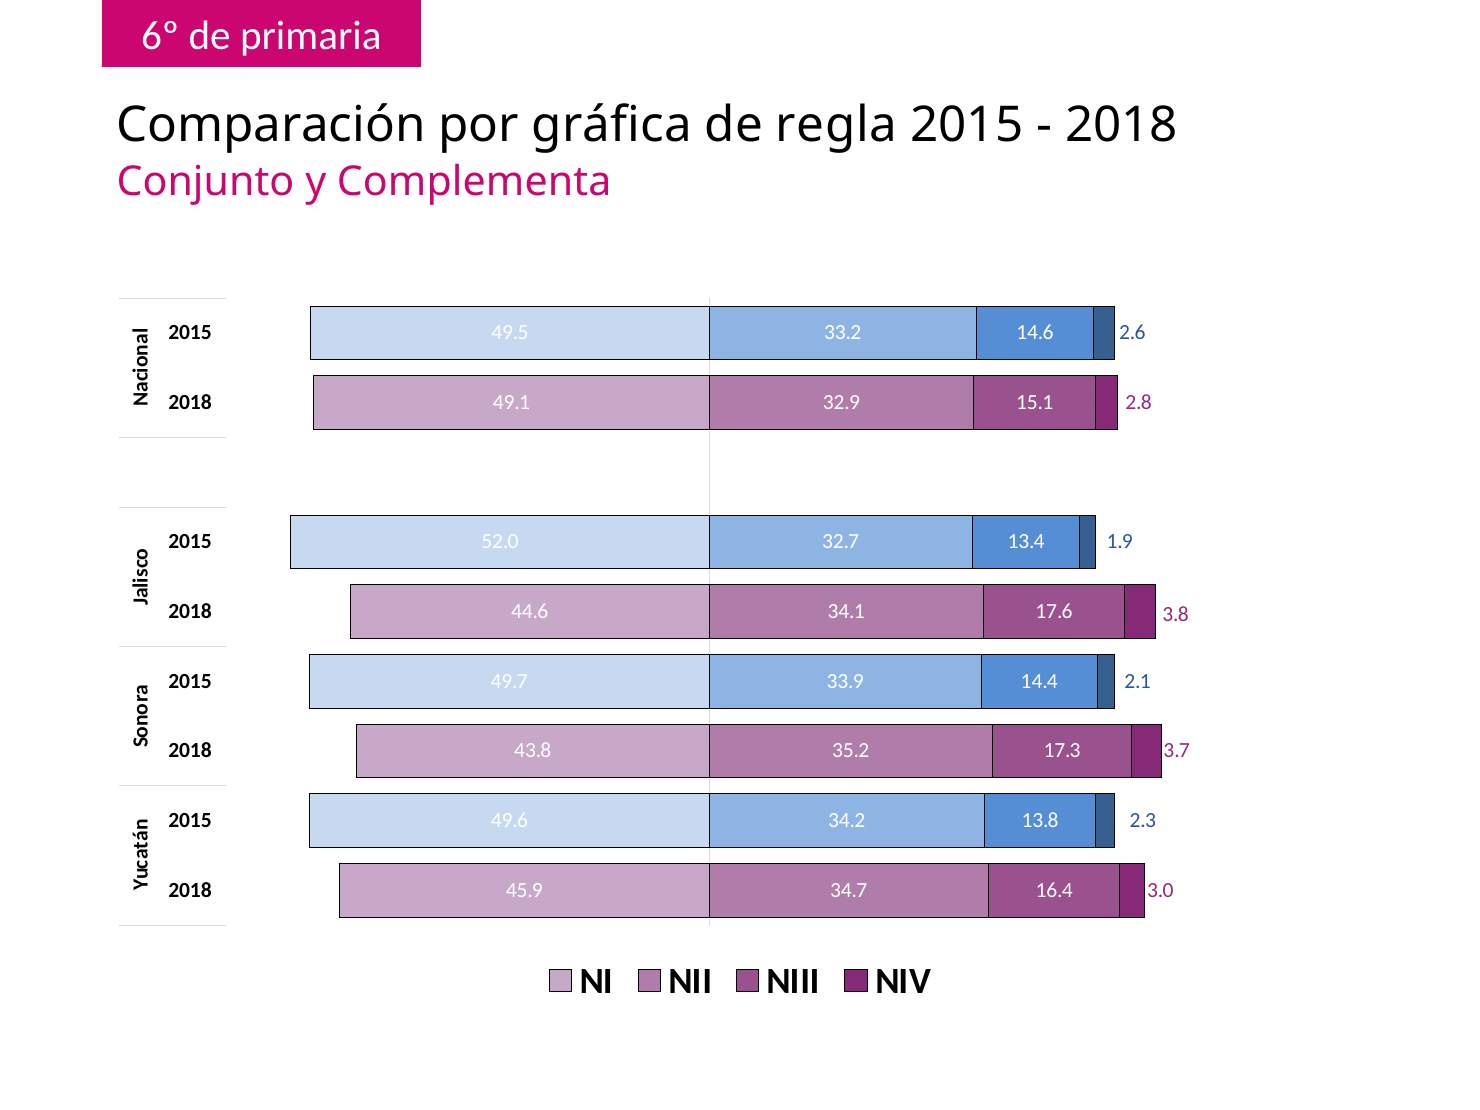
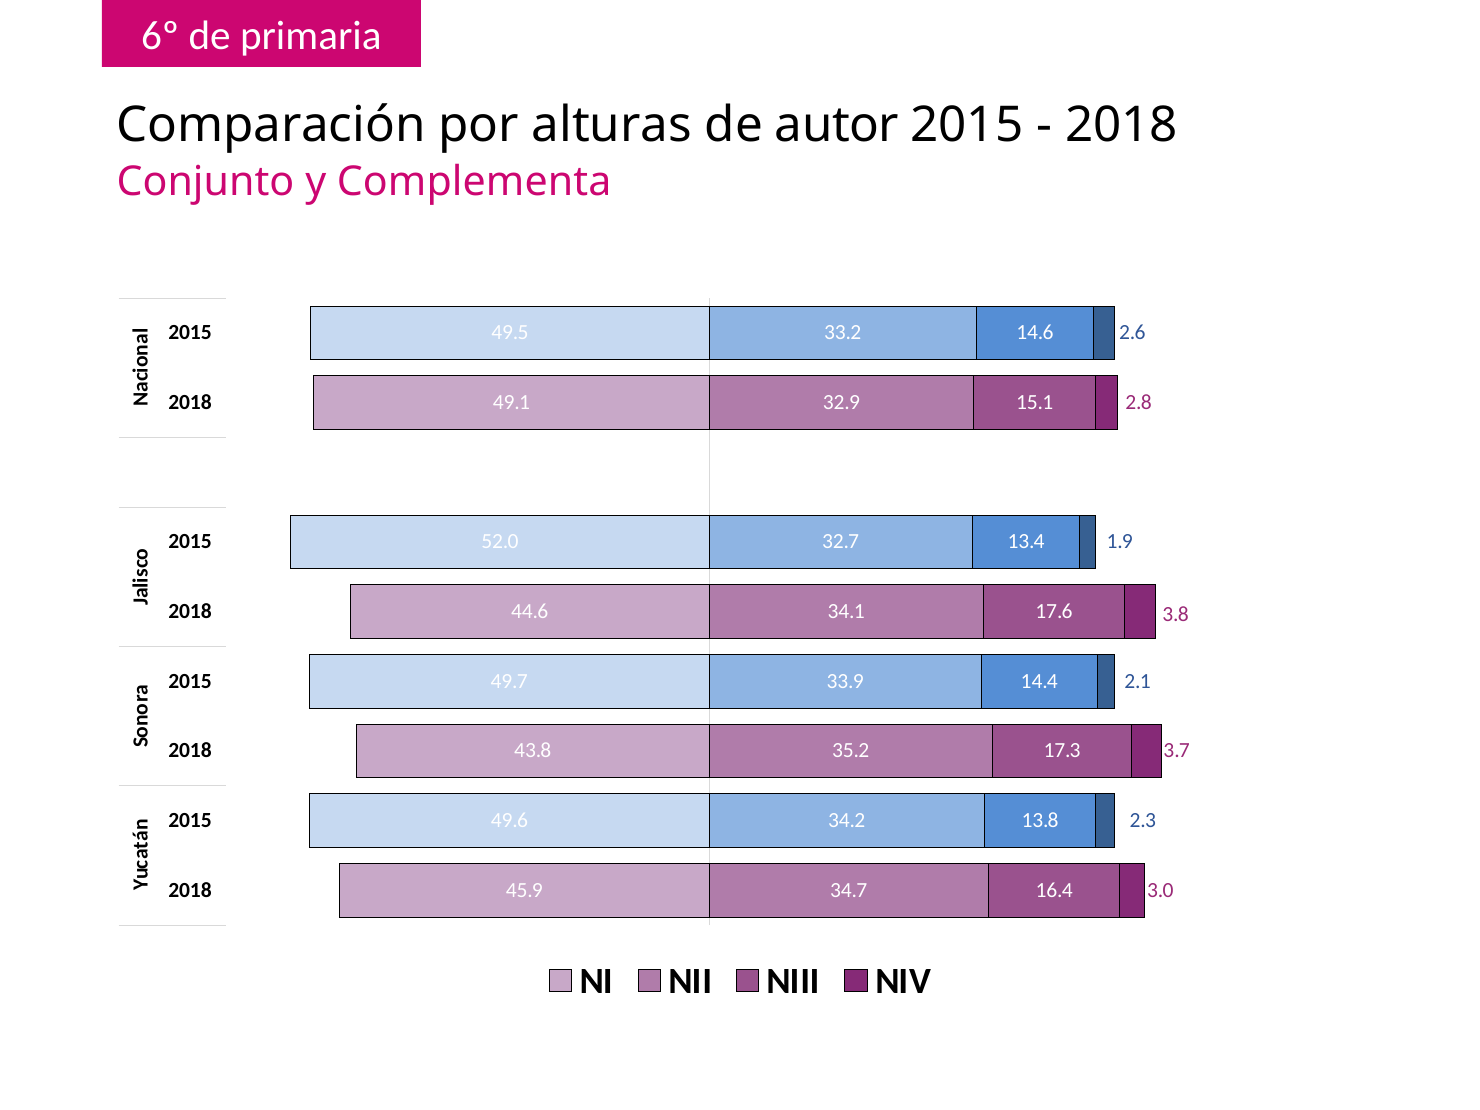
gráfica: gráfica -> alturas
regla: regla -> autor
